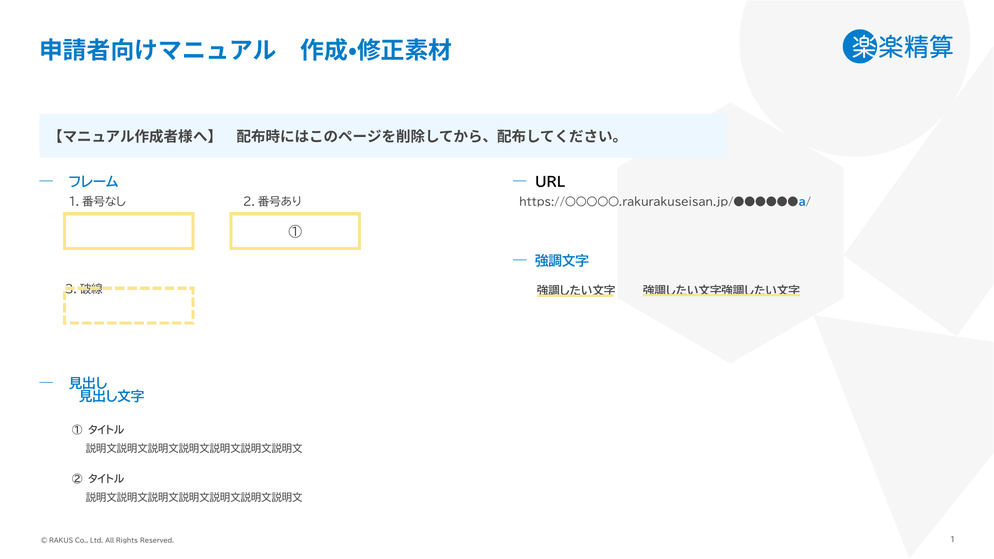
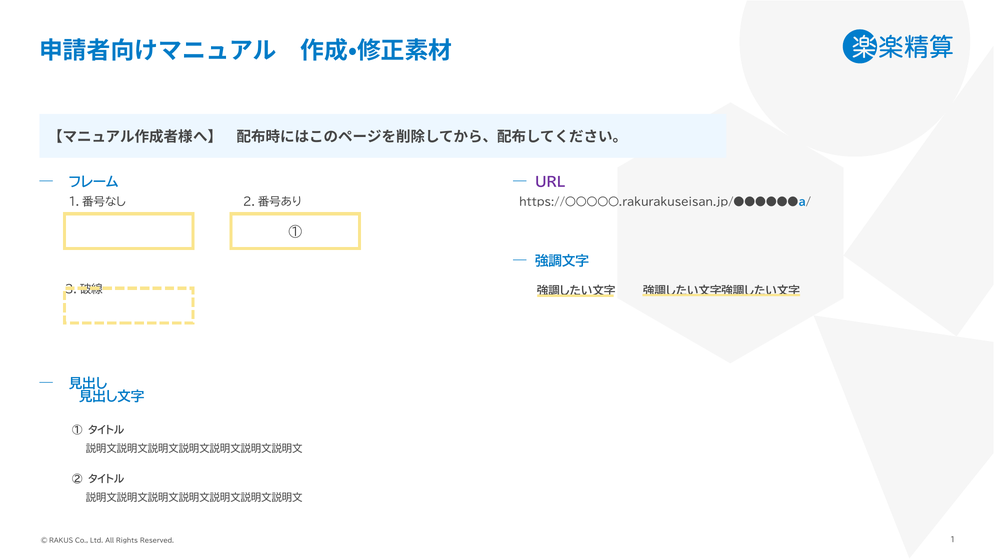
URL colour: black -> purple
